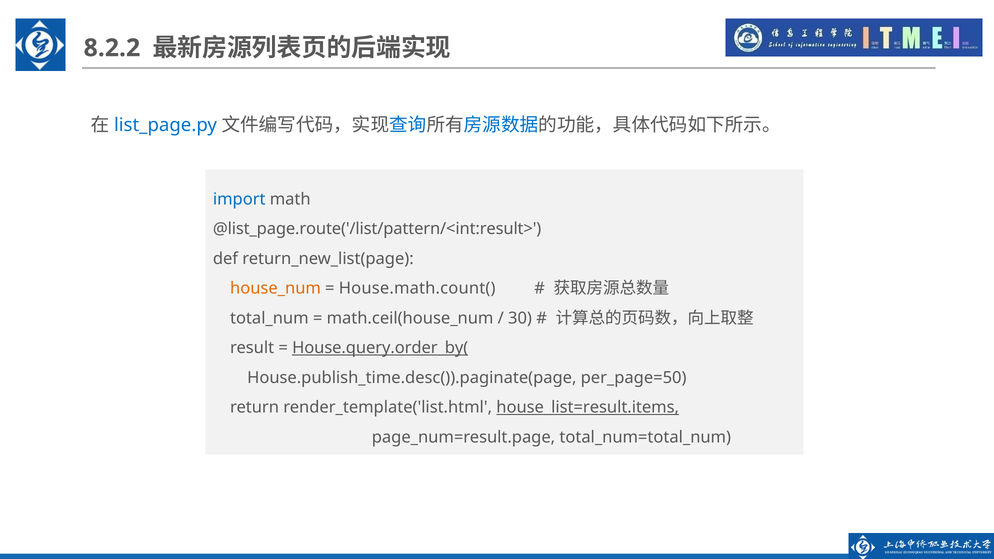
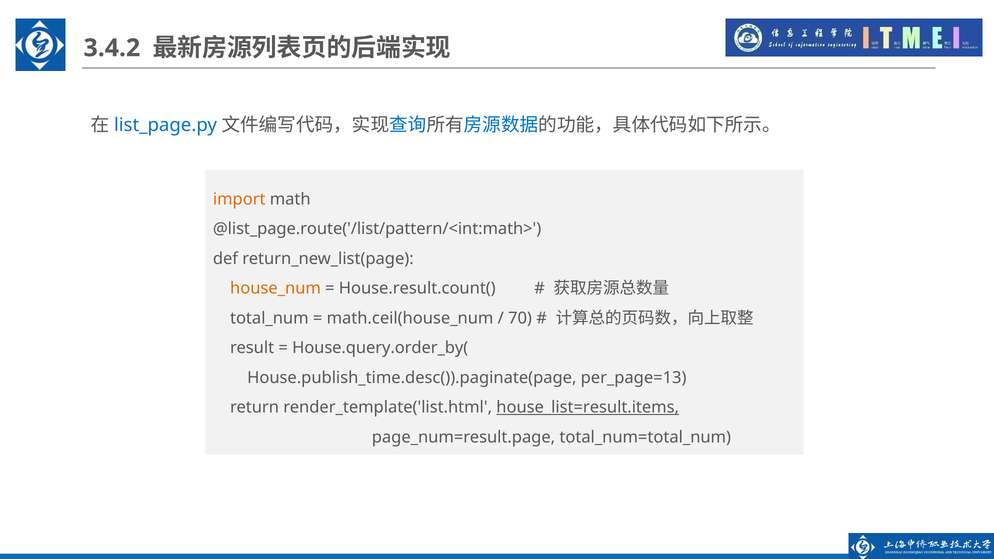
8.2.2: 8.2.2 -> 3.4.2
import colour: blue -> orange
@list_page.route('/list/pattern/<int:result>: @list_page.route('/list/pattern/<int:result> -> @list_page.route('/list/pattern/<int:math>
House.math.count(: House.math.count( -> House.result.count(
30: 30 -> 70
House.query.order_by( underline: present -> none
per_page=50: per_page=50 -> per_page=13
